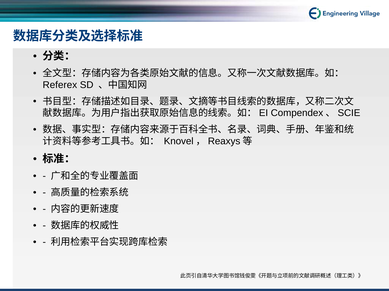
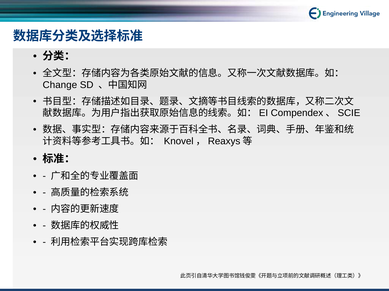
Referex: Referex -> Change
